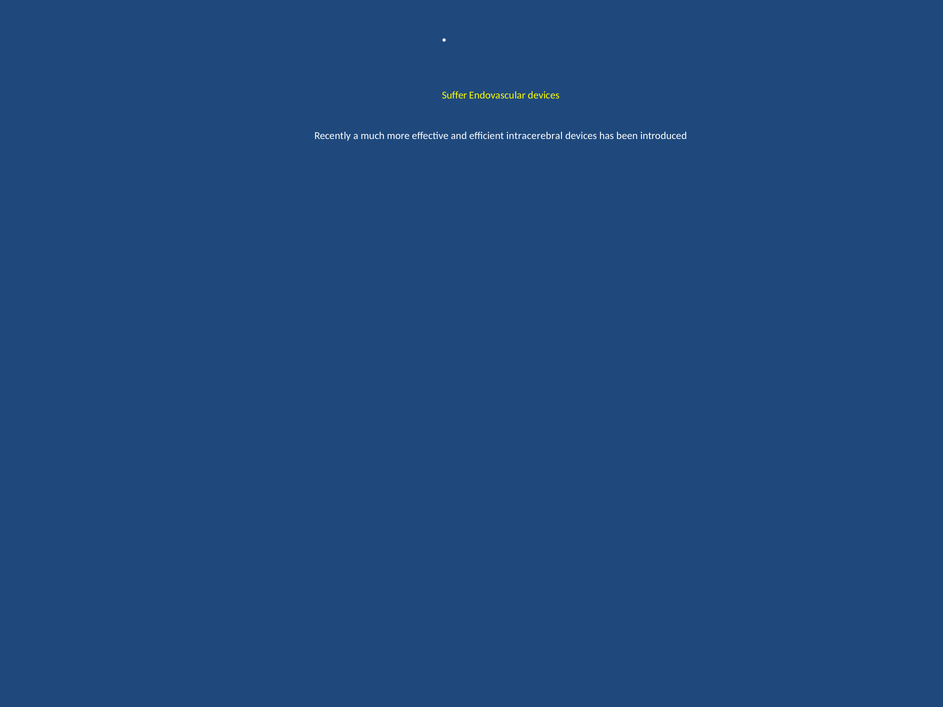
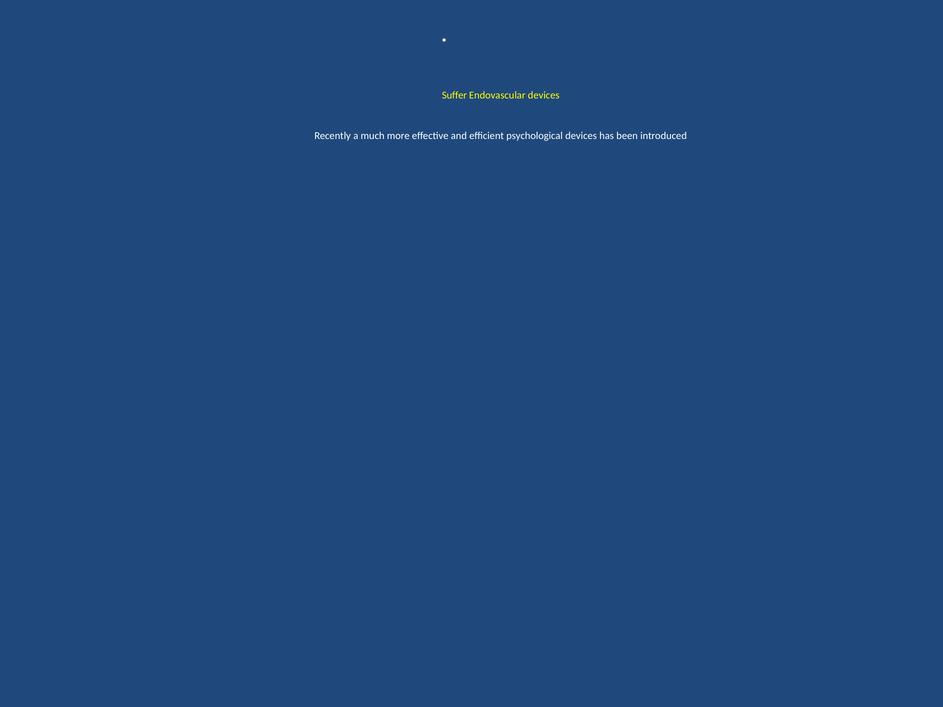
intracerebral: intracerebral -> psychological
